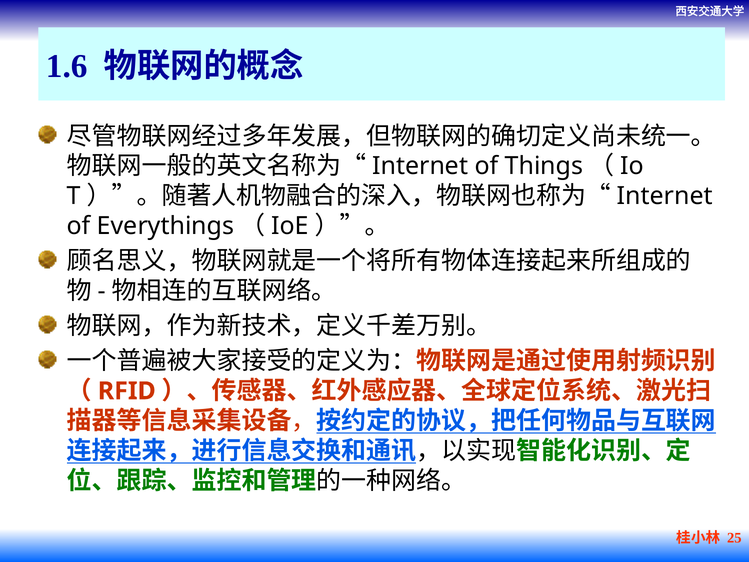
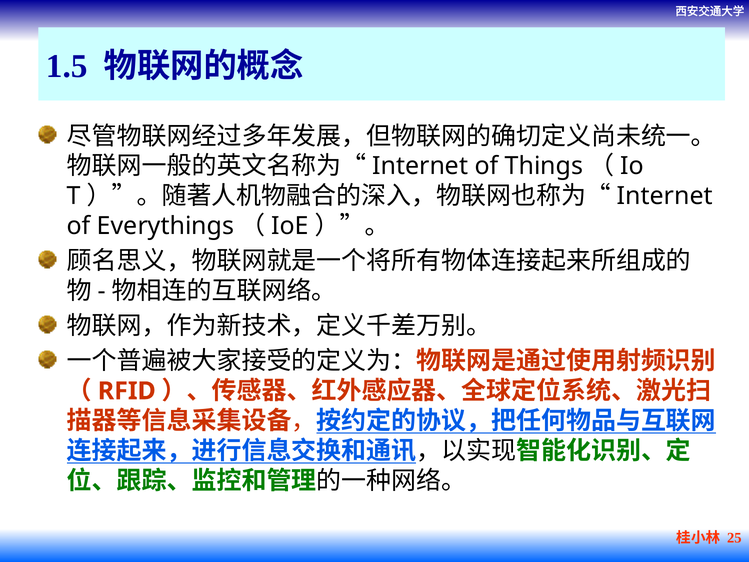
1.6: 1.6 -> 1.5
